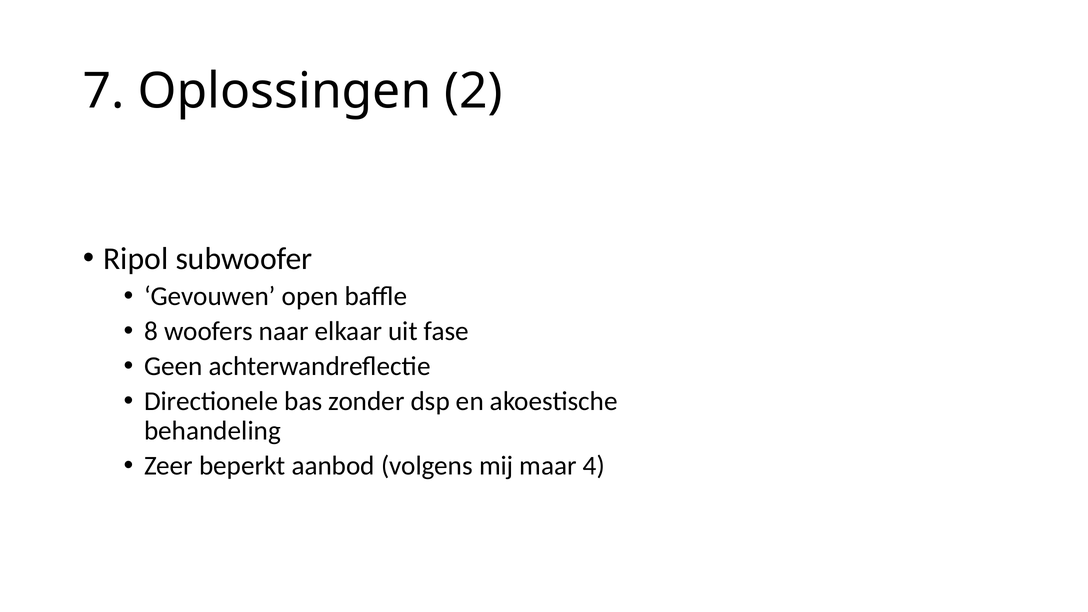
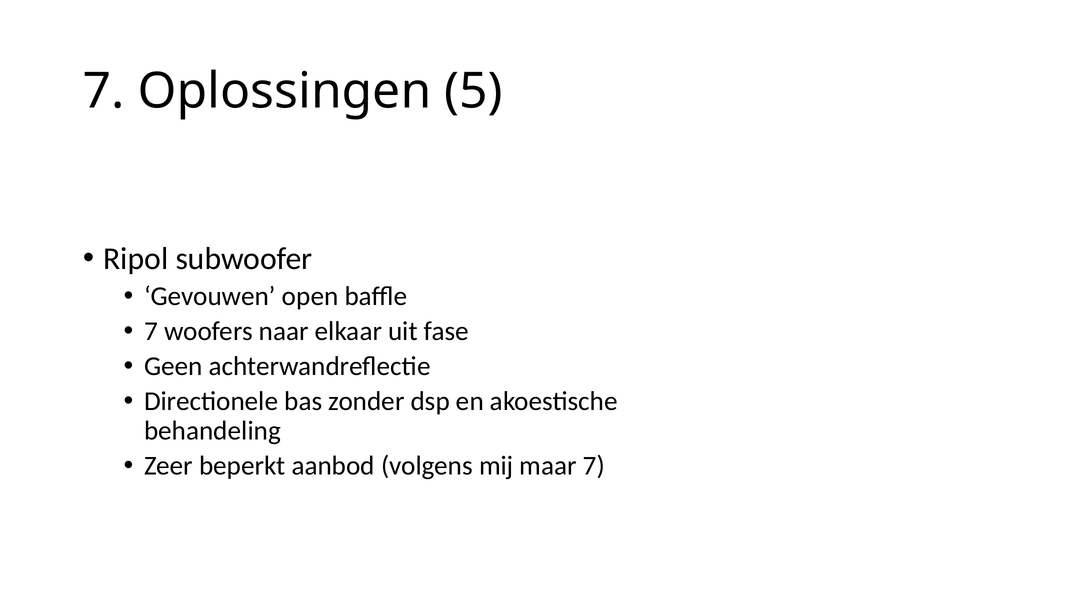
2: 2 -> 5
8 at (151, 331): 8 -> 7
maar 4: 4 -> 7
